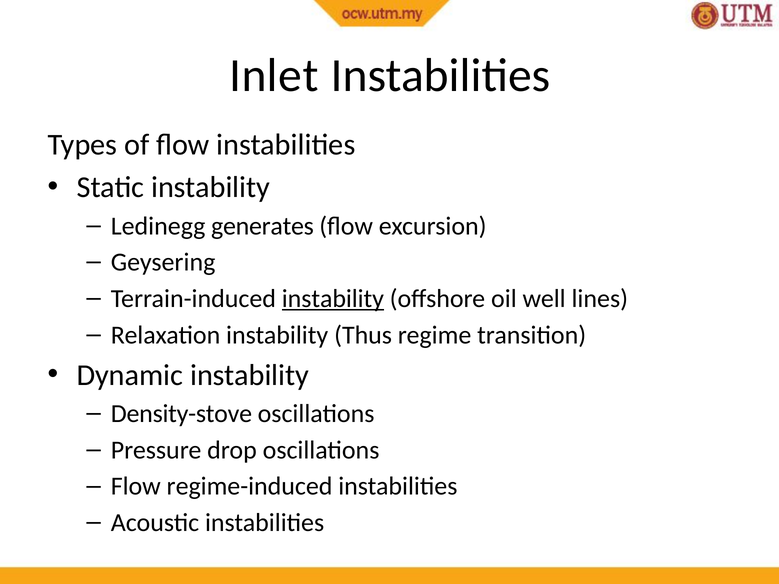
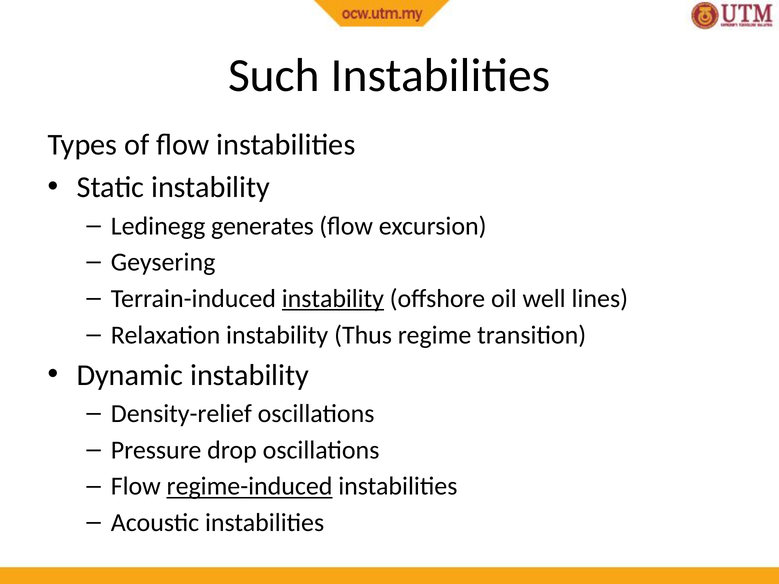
Inlet: Inlet -> Such
Density-stove: Density-stove -> Density-relief
regime-induced underline: none -> present
